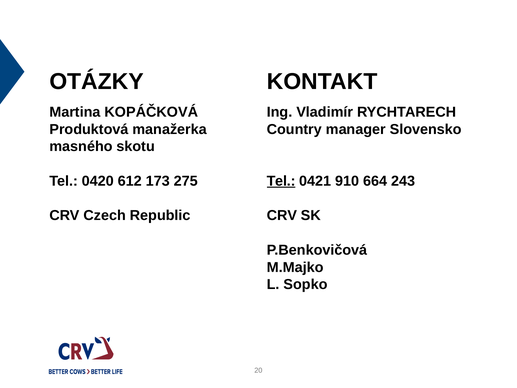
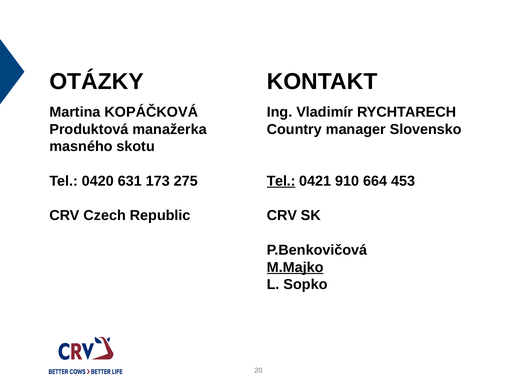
612: 612 -> 631
243: 243 -> 453
M.Majko underline: none -> present
